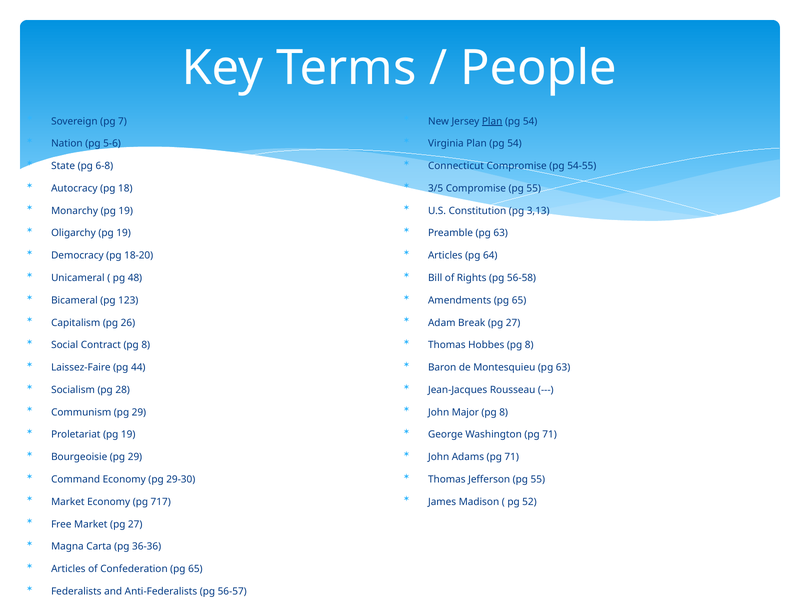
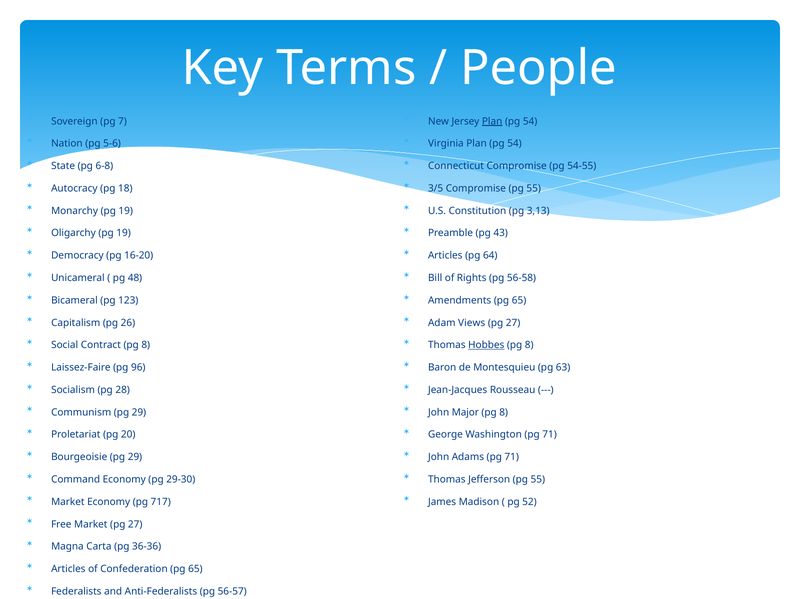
Preamble pg 63: 63 -> 43
18-20: 18-20 -> 16-20
Break: Break -> Views
Hobbes underline: none -> present
44: 44 -> 96
Proletariat pg 19: 19 -> 20
